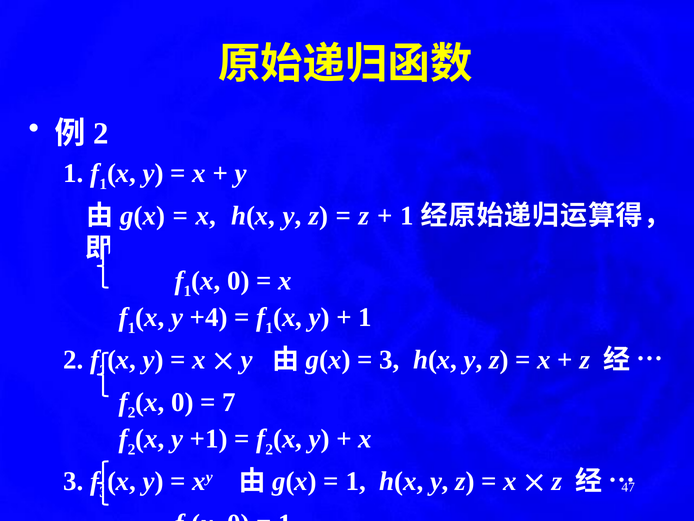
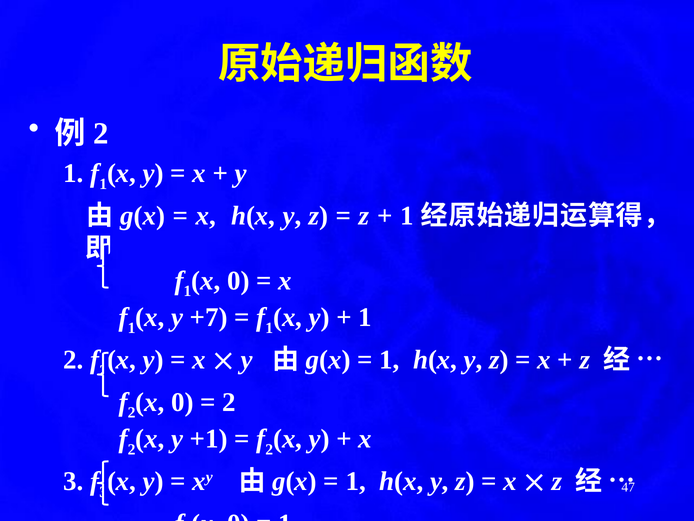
+4: +4 -> +7
3 at (389, 359): 3 -> 1
7 at (229, 402): 7 -> 2
